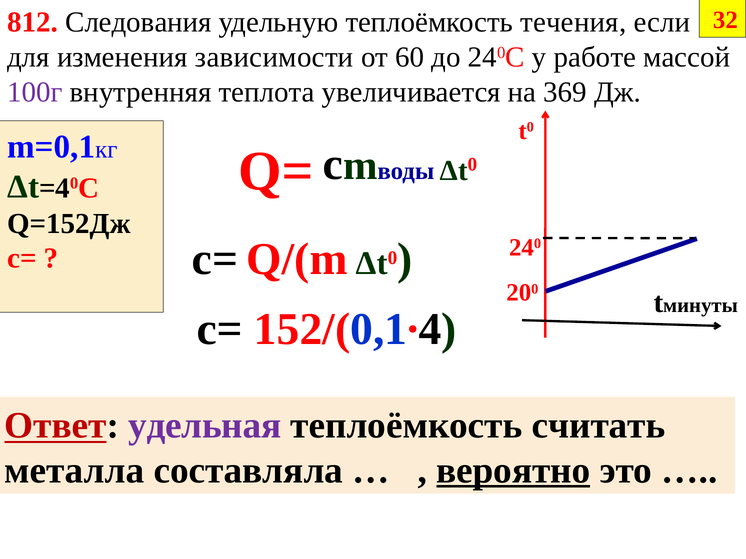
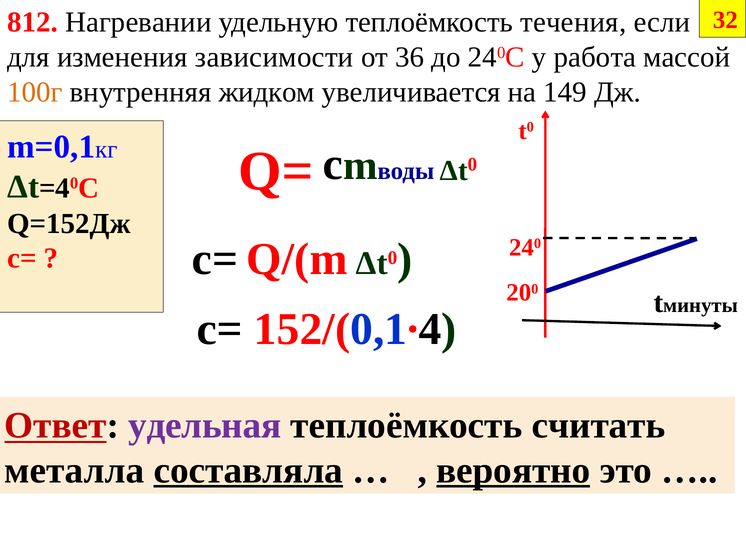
Следования: Следования -> Нагревании
60: 60 -> 36
работе: работе -> работа
100г colour: purple -> orange
теплота: теплота -> жидком
369: 369 -> 149
составляла underline: none -> present
